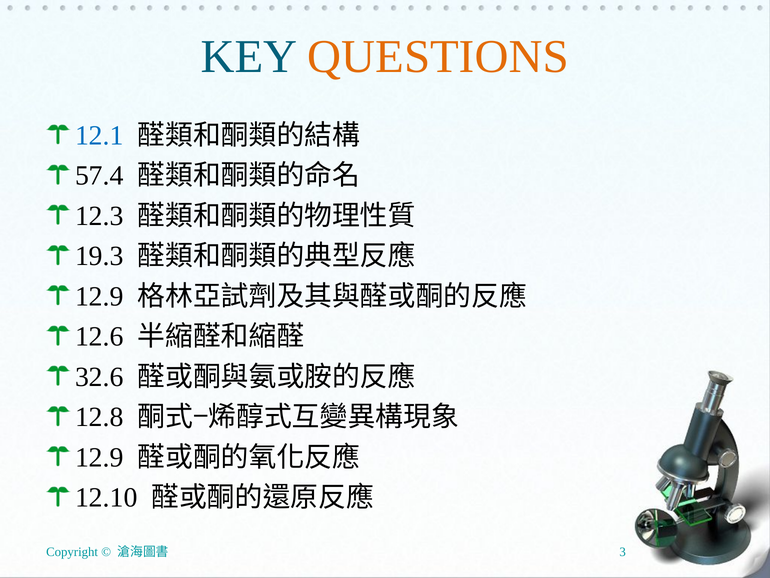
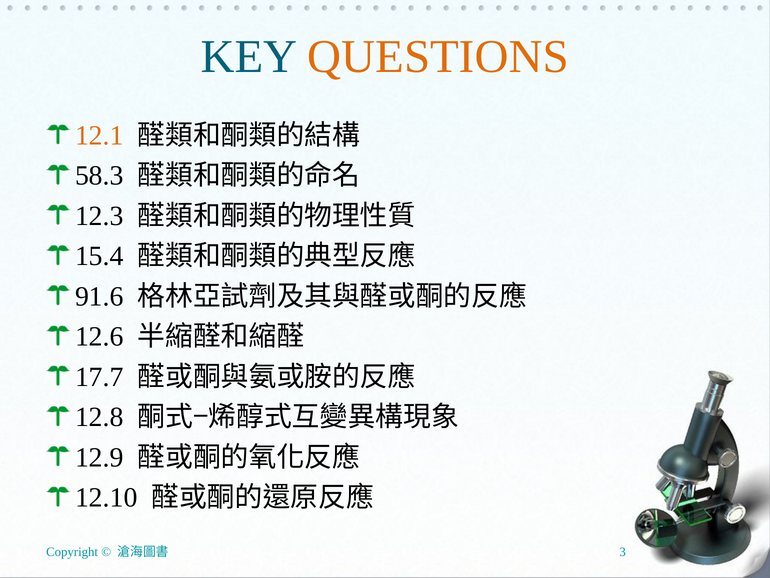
12.1 colour: blue -> orange
57.4: 57.4 -> 58.3
19.3: 19.3 -> 15.4
12.9 at (99, 296): 12.9 -> 91.6
32.6: 32.6 -> 17.7
